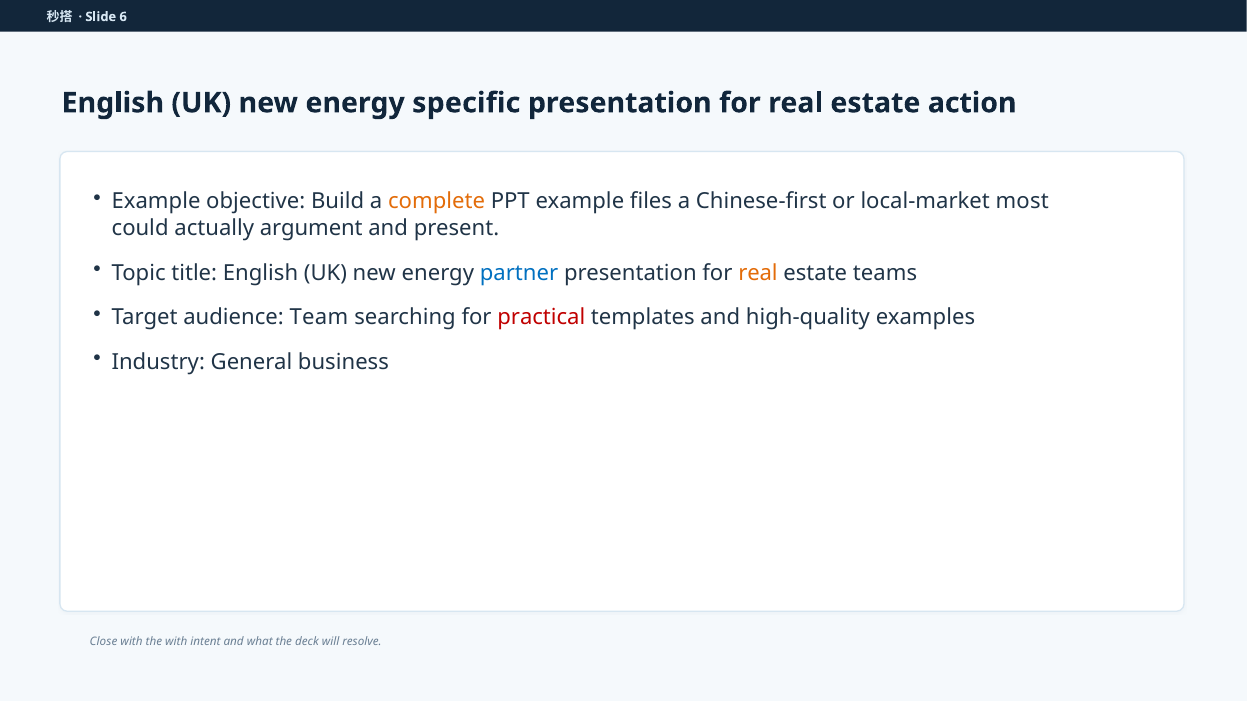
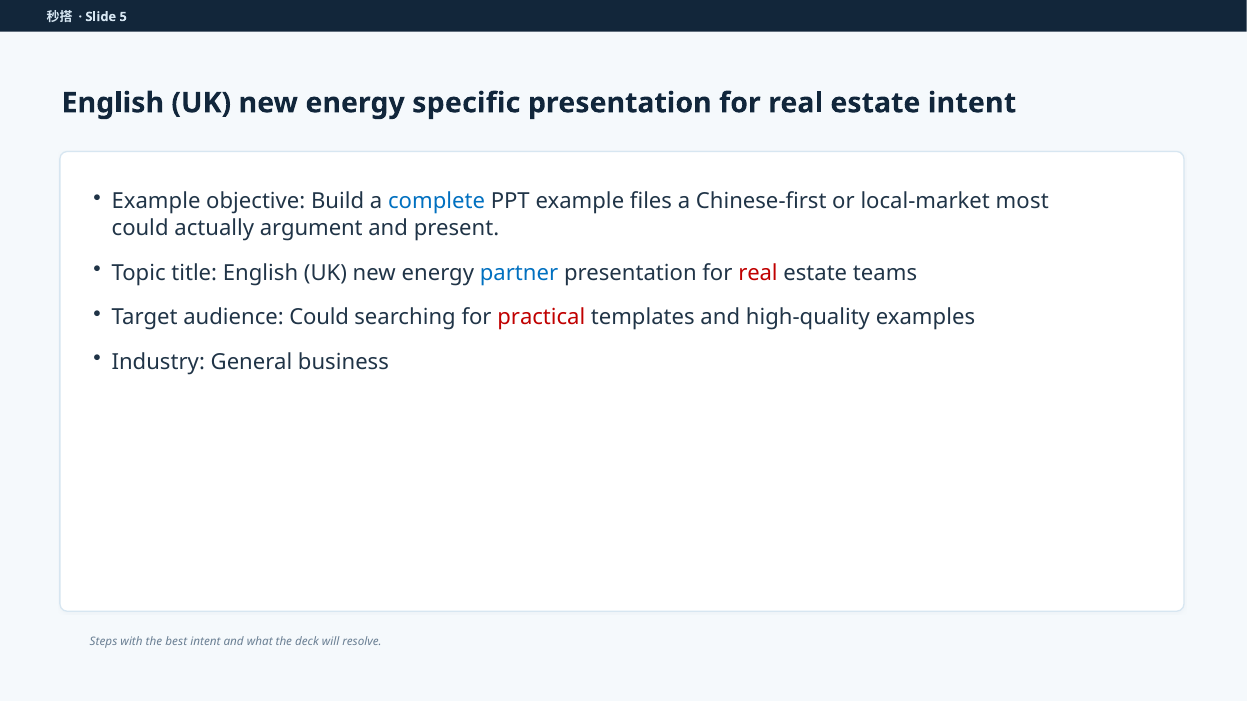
6: 6 -> 5
estate action: action -> intent
complete colour: orange -> blue
real at (758, 273) colour: orange -> red
audience Team: Team -> Could
Close: Close -> Steps
the with: with -> best
